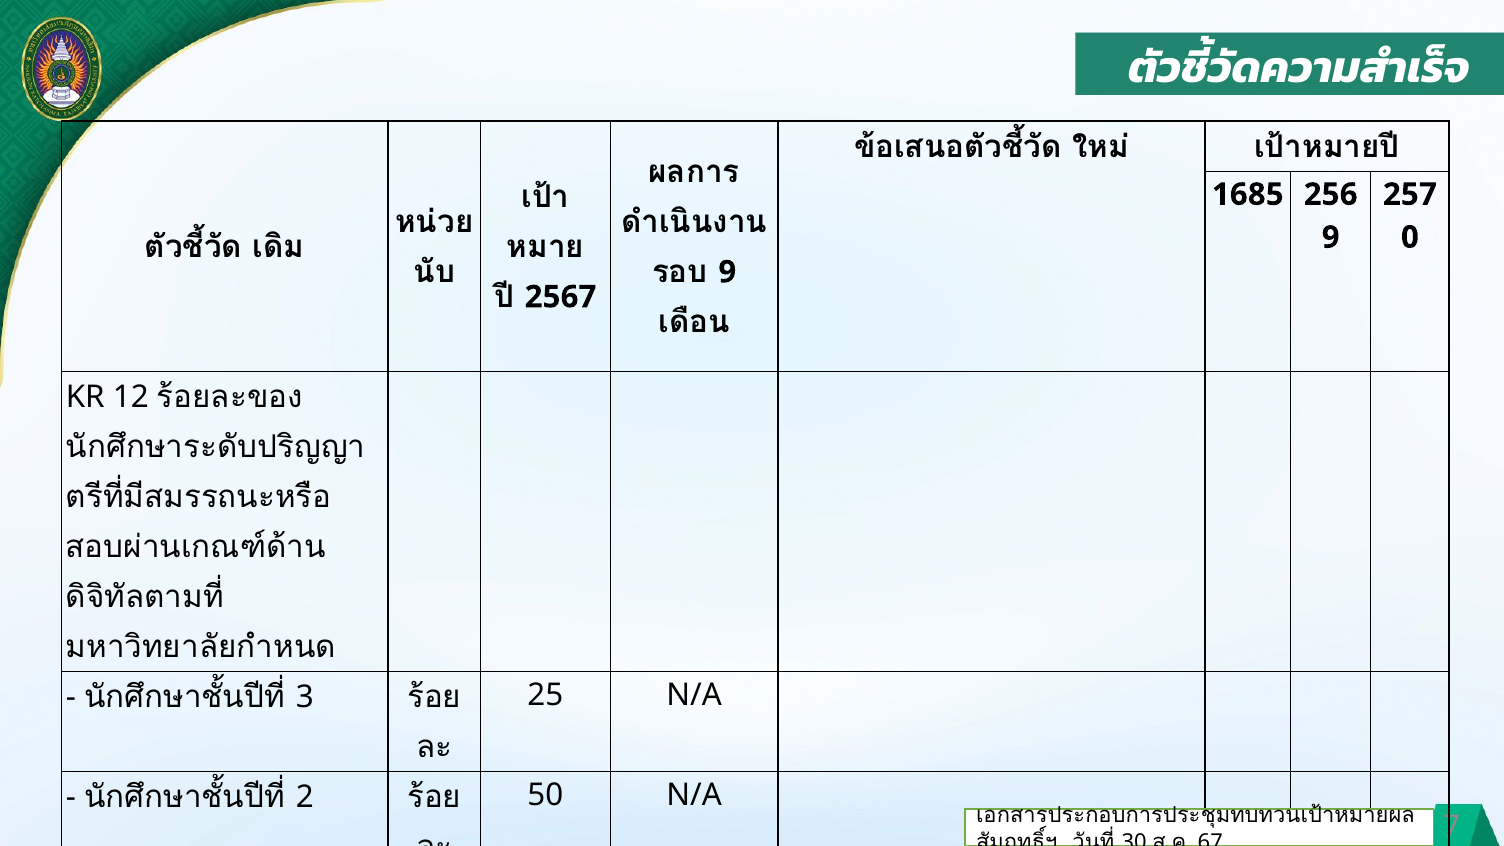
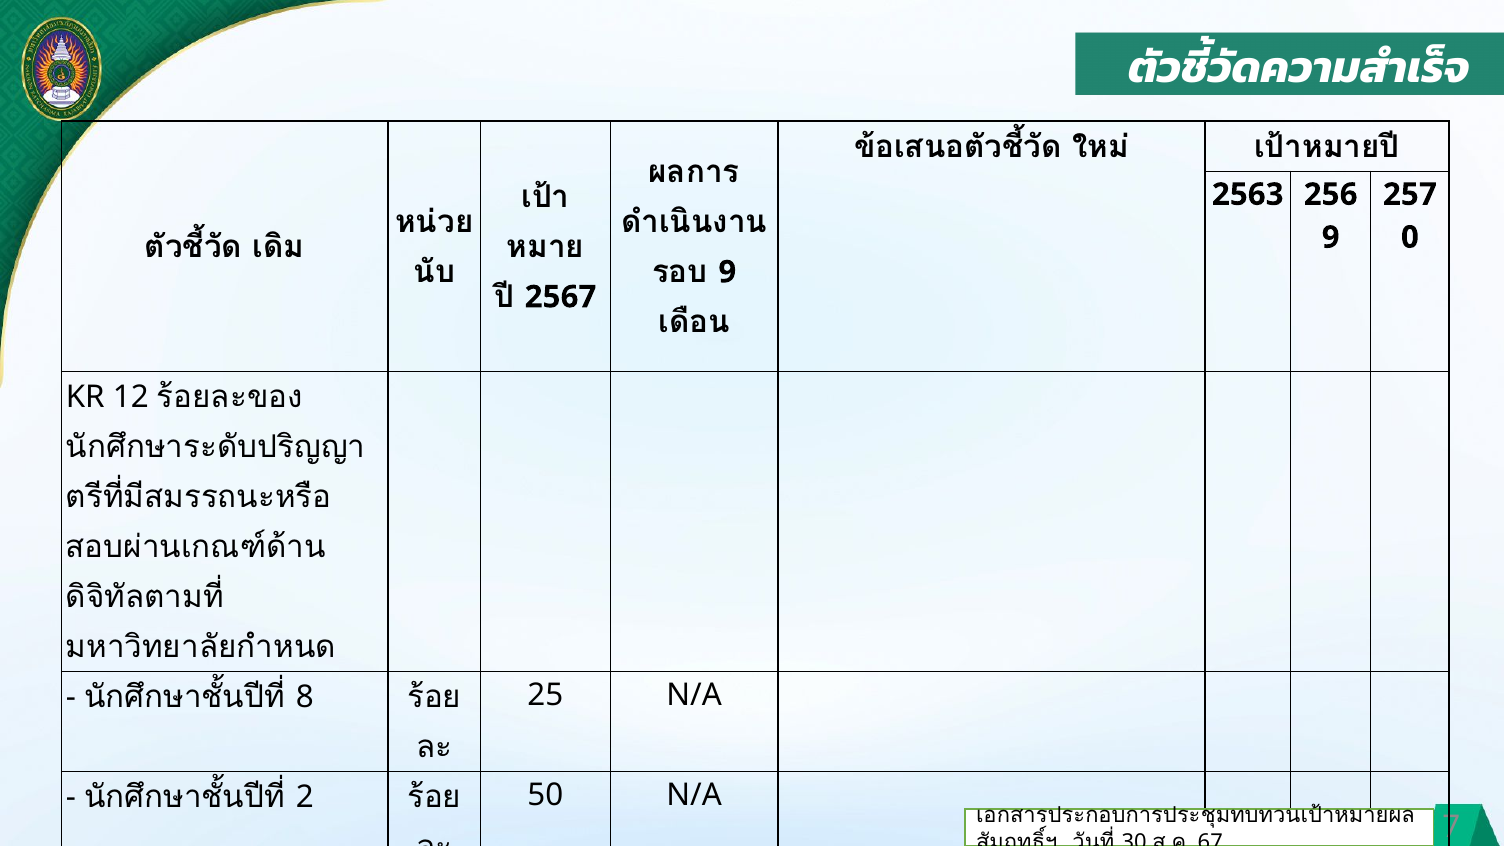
1685: 1685 -> 2563
3 at (305, 697): 3 -> 8
